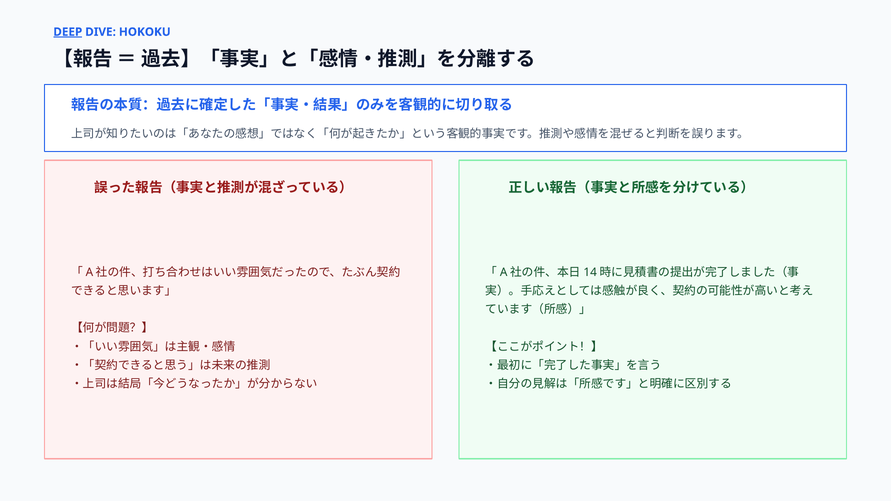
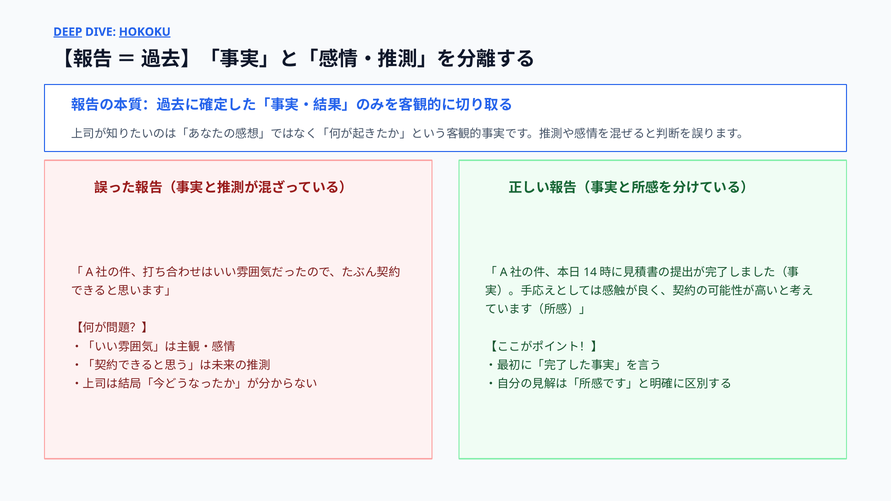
HOKOKU underline: none -> present
